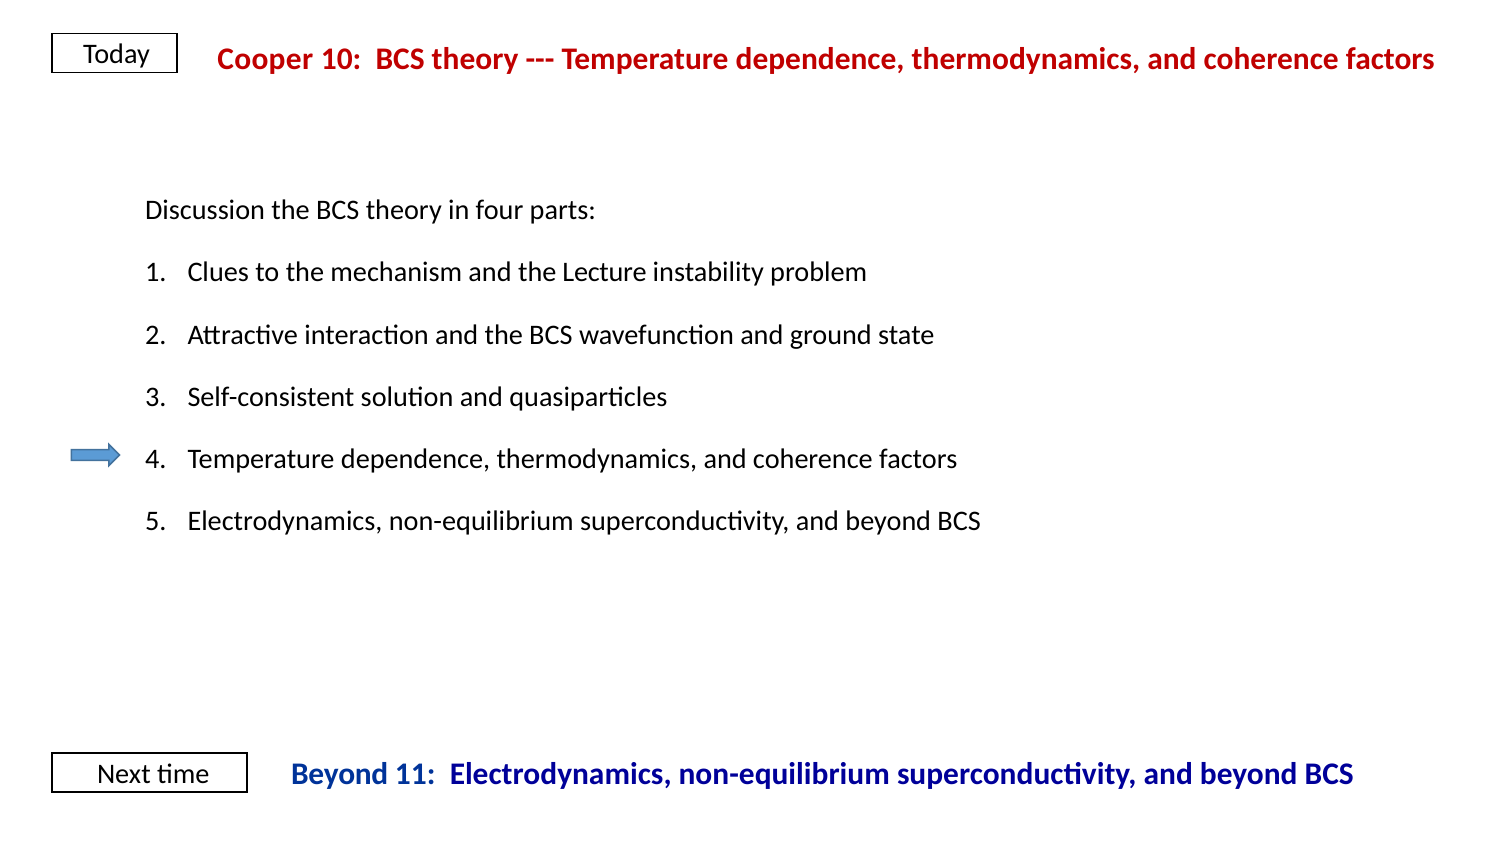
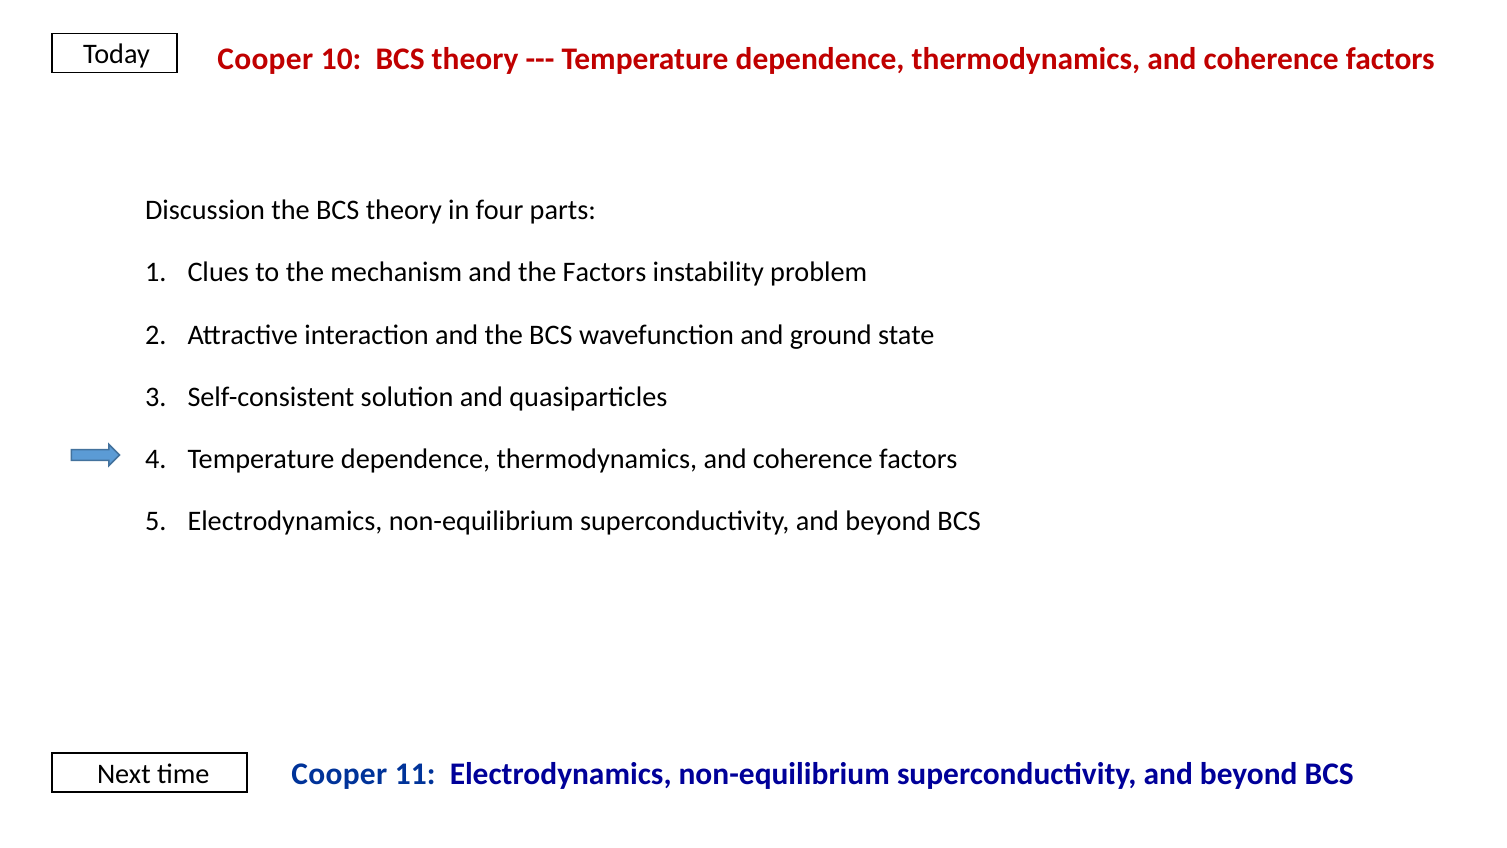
the Lecture: Lecture -> Factors
Beyond at (340, 774): Beyond -> Cooper
